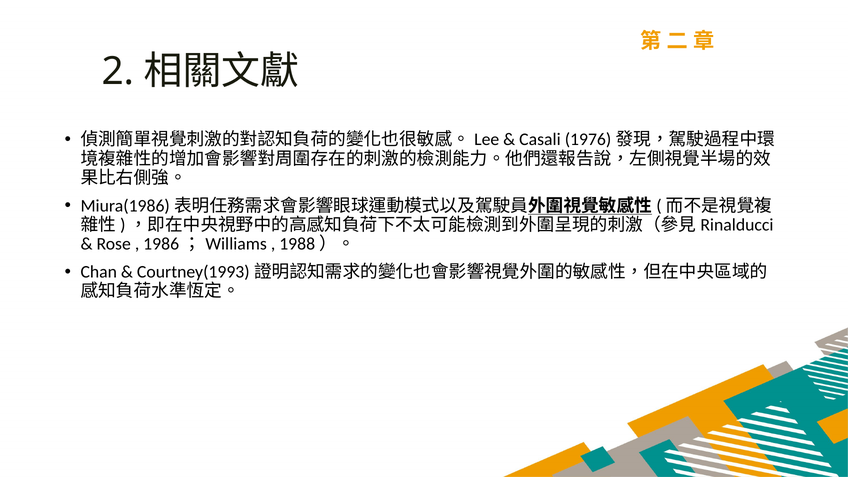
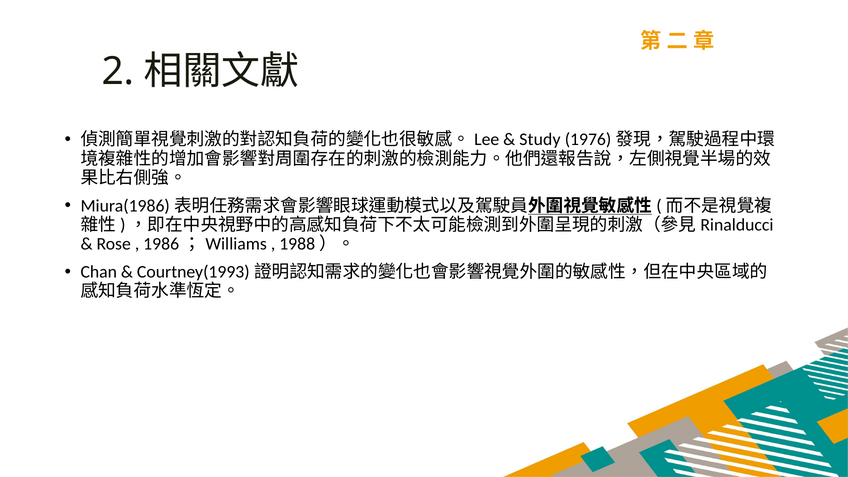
Casali: Casali -> Study
